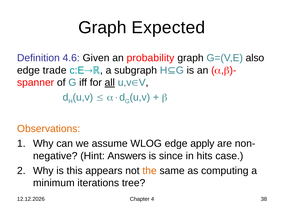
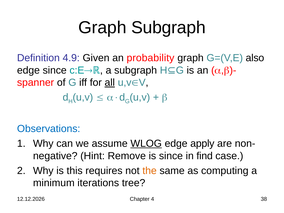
Graph Expected: Expected -> Subgraph
4.6: 4.6 -> 4.9
edge trade: trade -> since
Observations colour: orange -> blue
WLOG underline: none -> present
Answers: Answers -> Remove
hits: hits -> find
appears: appears -> requires
